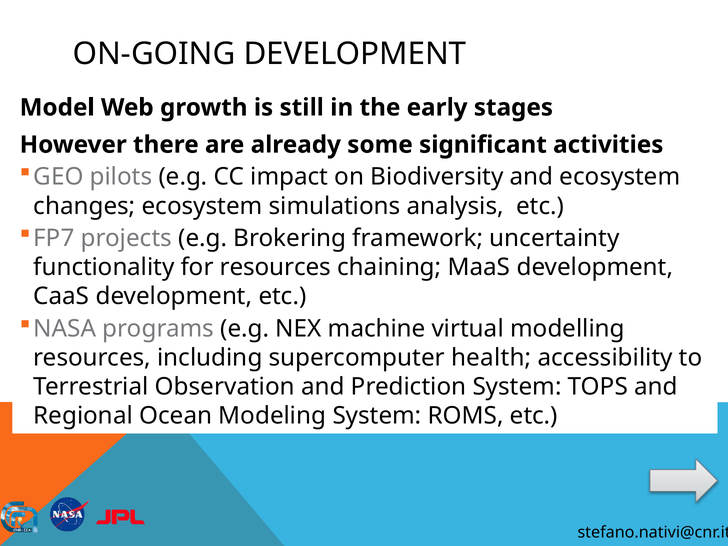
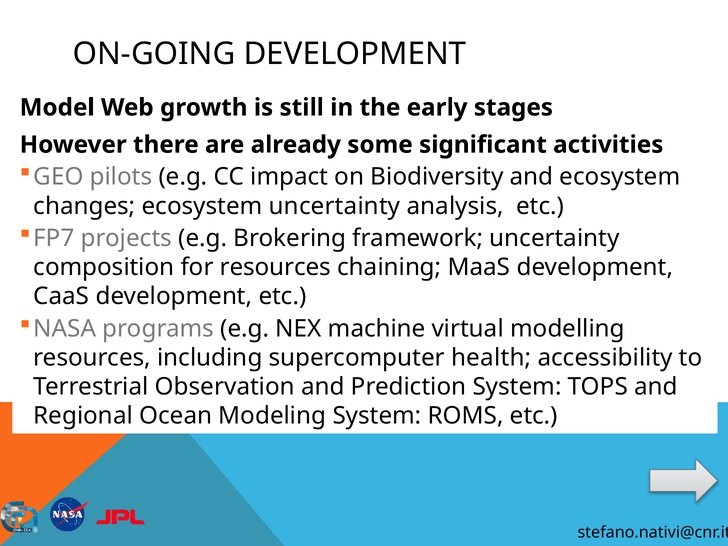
ecosystem simulations: simulations -> uncertainty
functionality: functionality -> composition
